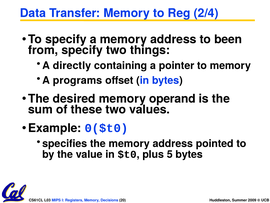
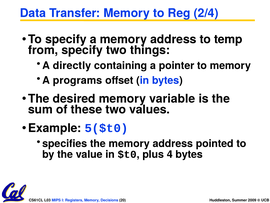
been: been -> temp
operand: operand -> variable
0($t0: 0($t0 -> 5($t0
5: 5 -> 4
